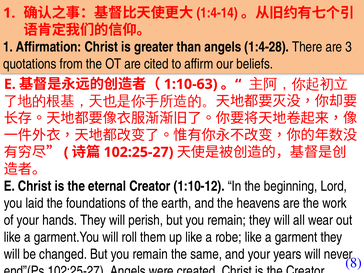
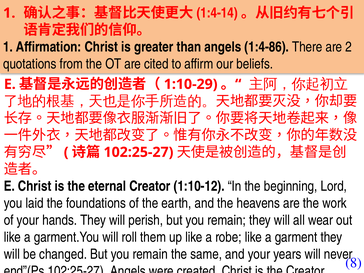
1:4-28: 1:4-28 -> 1:4-86
3: 3 -> 2
1:10-63: 1:10-63 -> 1:10-29
